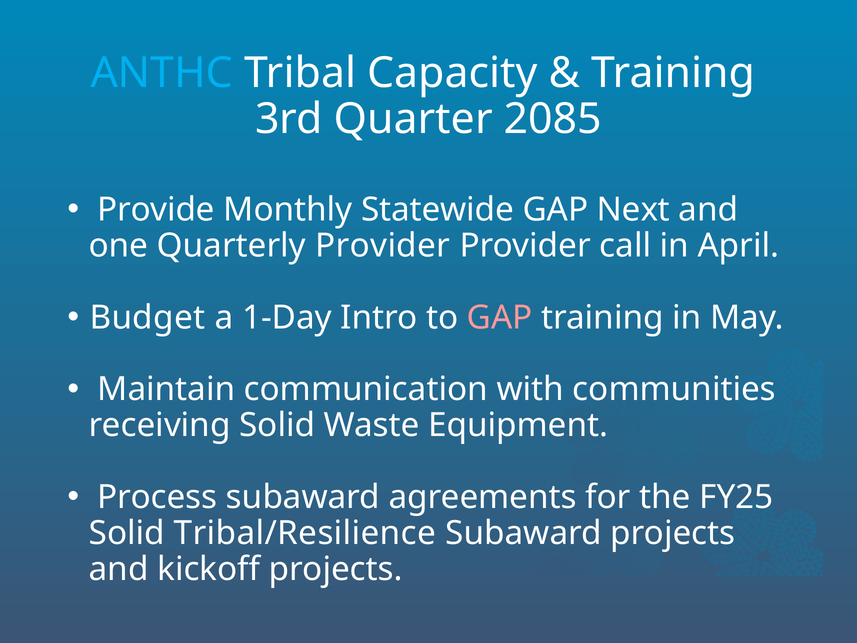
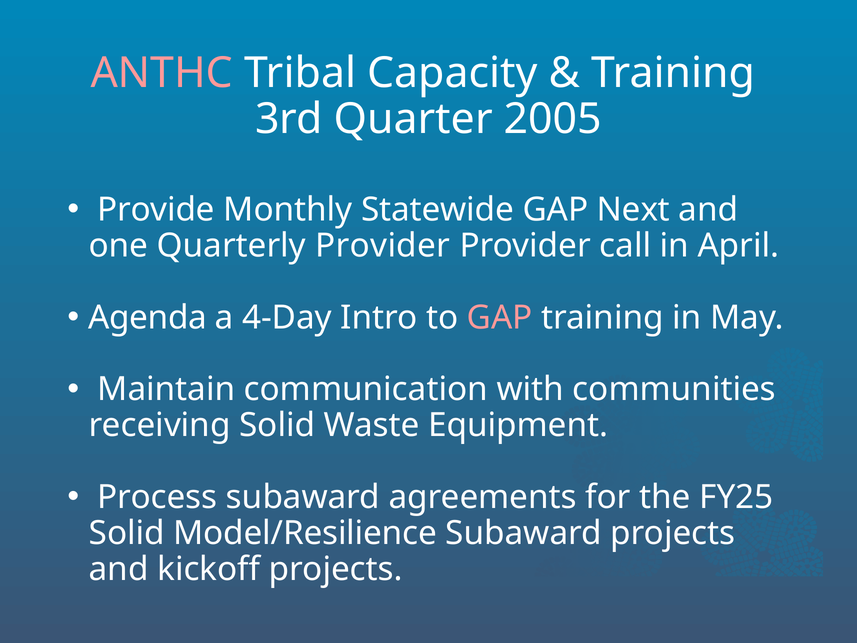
ANTHC colour: light blue -> pink
2085: 2085 -> 2005
Budget: Budget -> Agenda
1-Day: 1-Day -> 4-Day
Tribal/Resilience: Tribal/Resilience -> Model/Resilience
